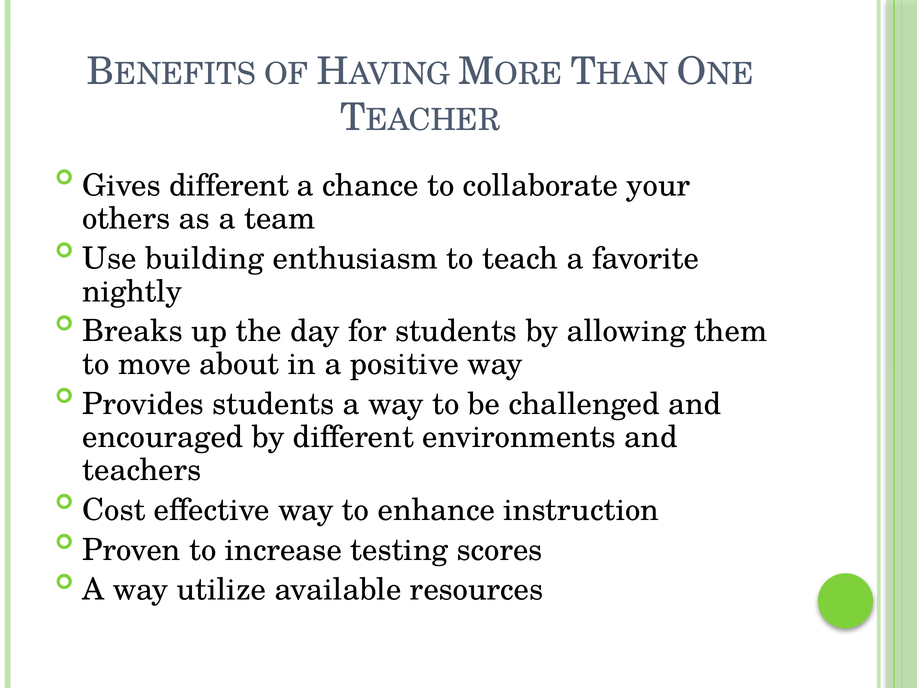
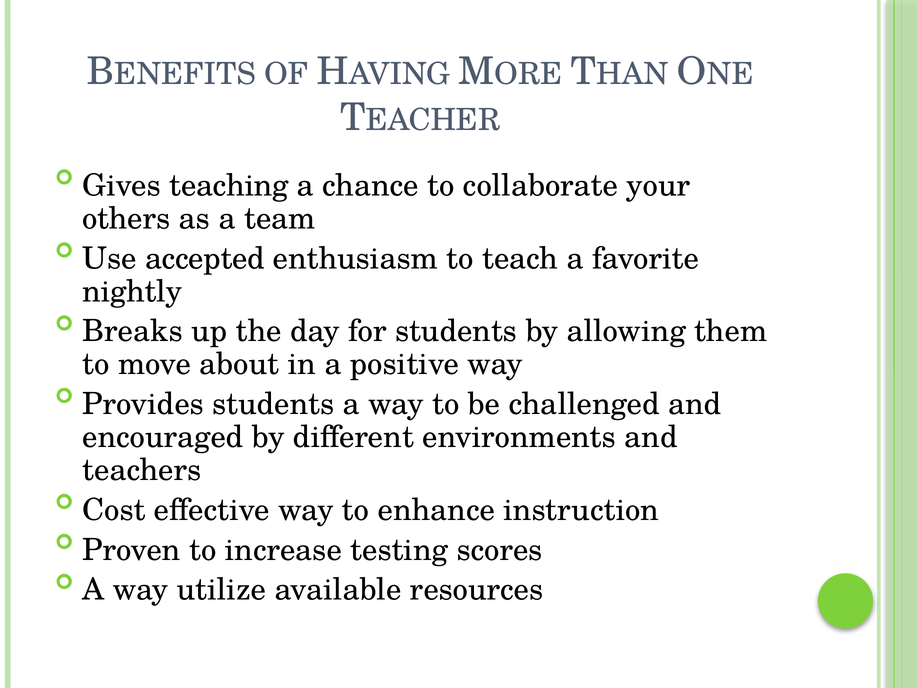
Gives different: different -> teaching
building: building -> accepted
